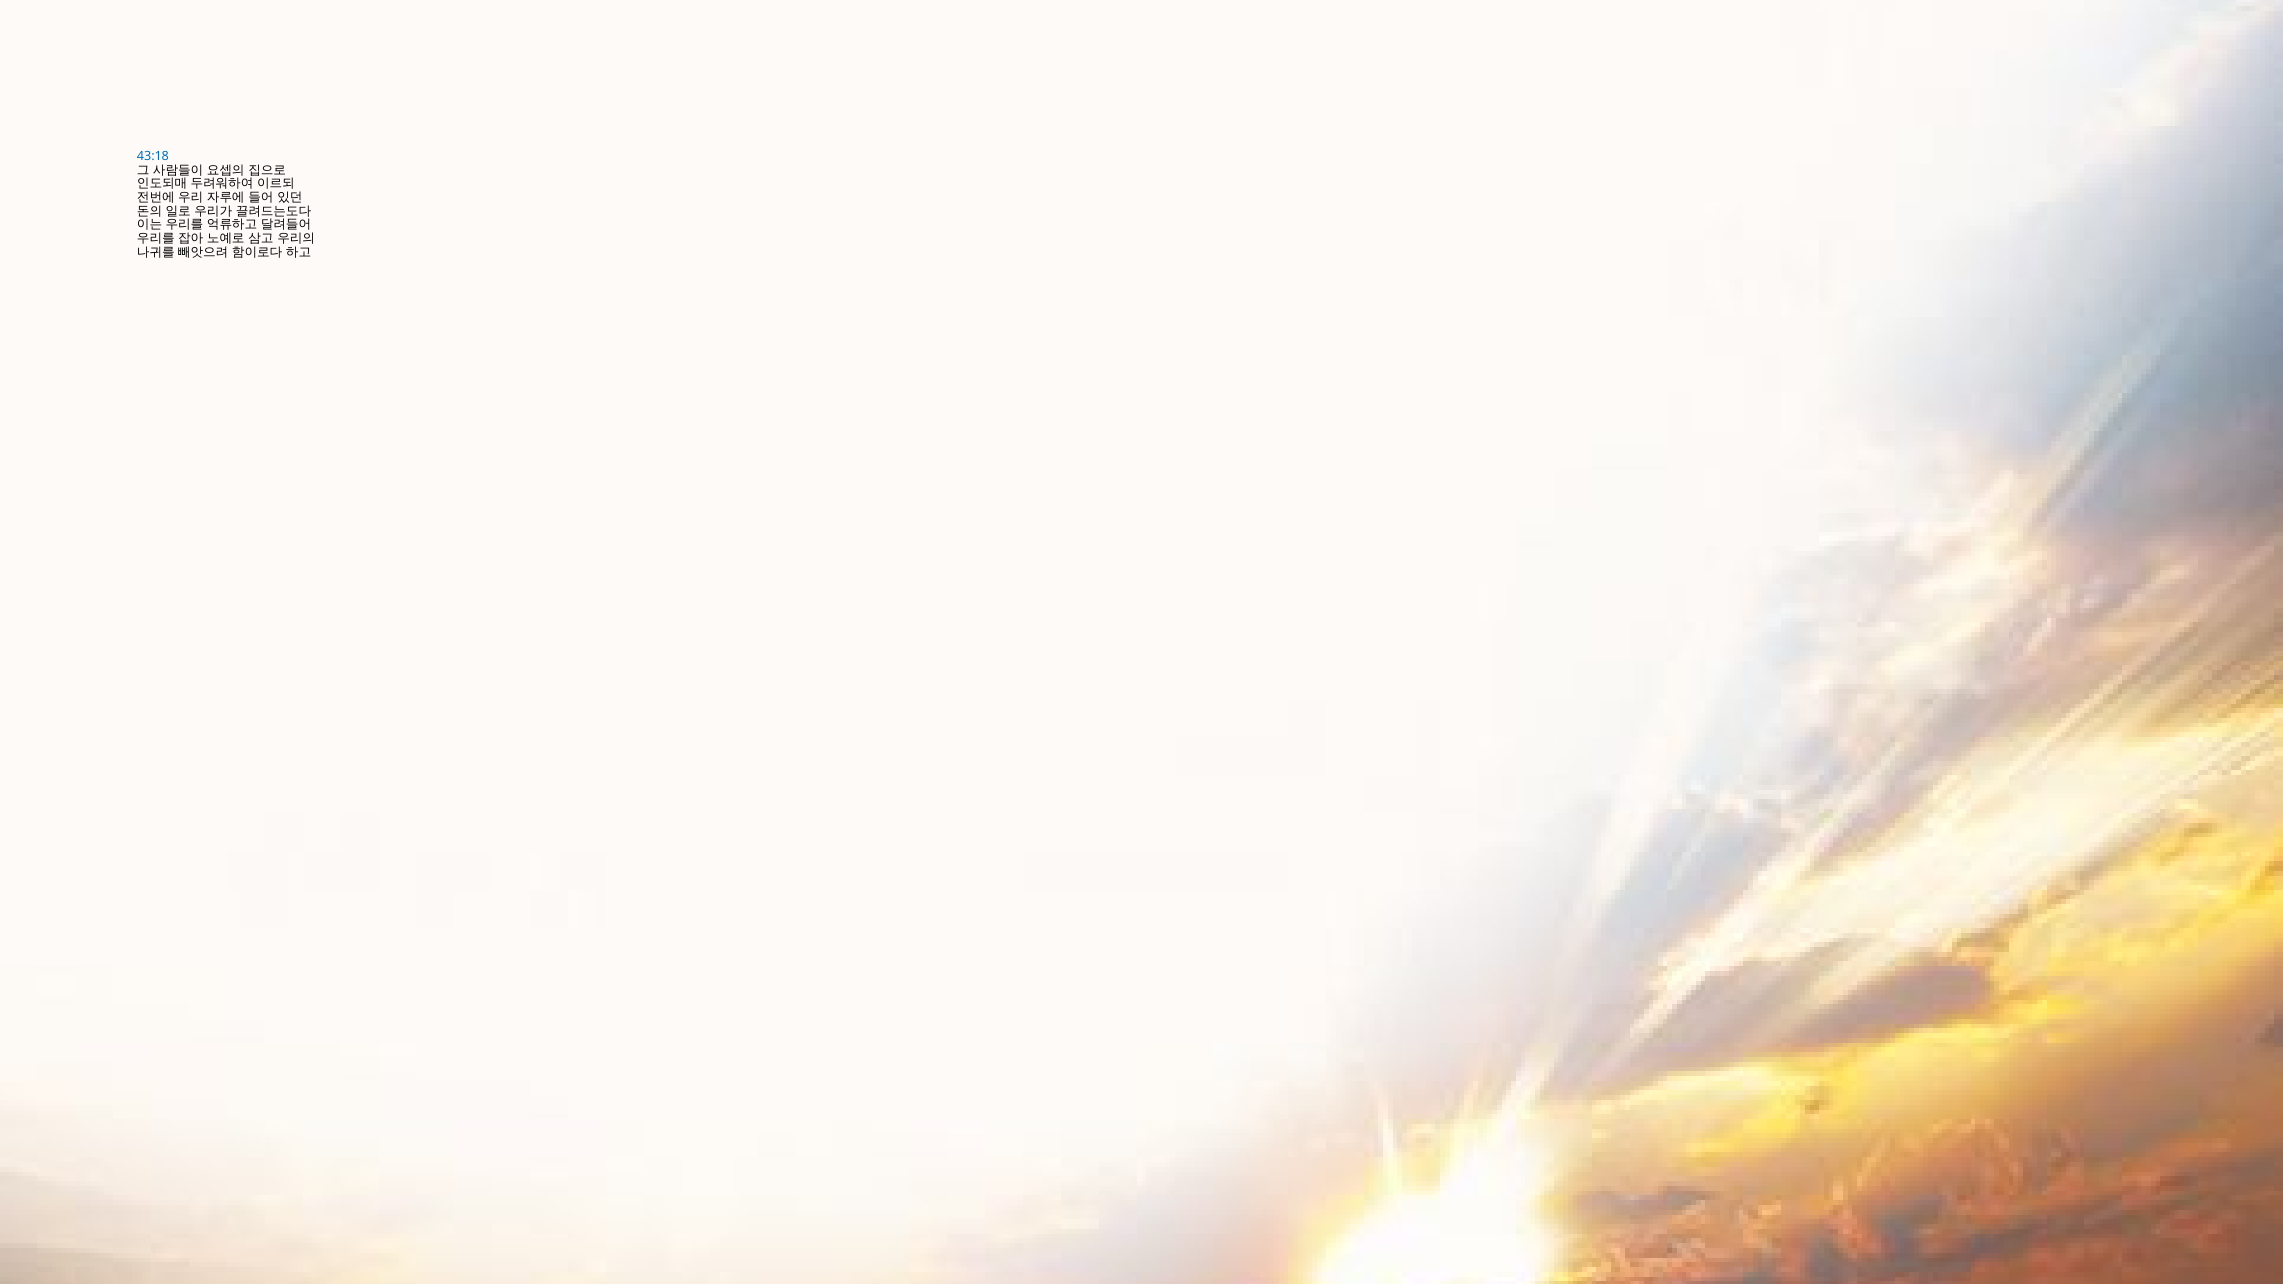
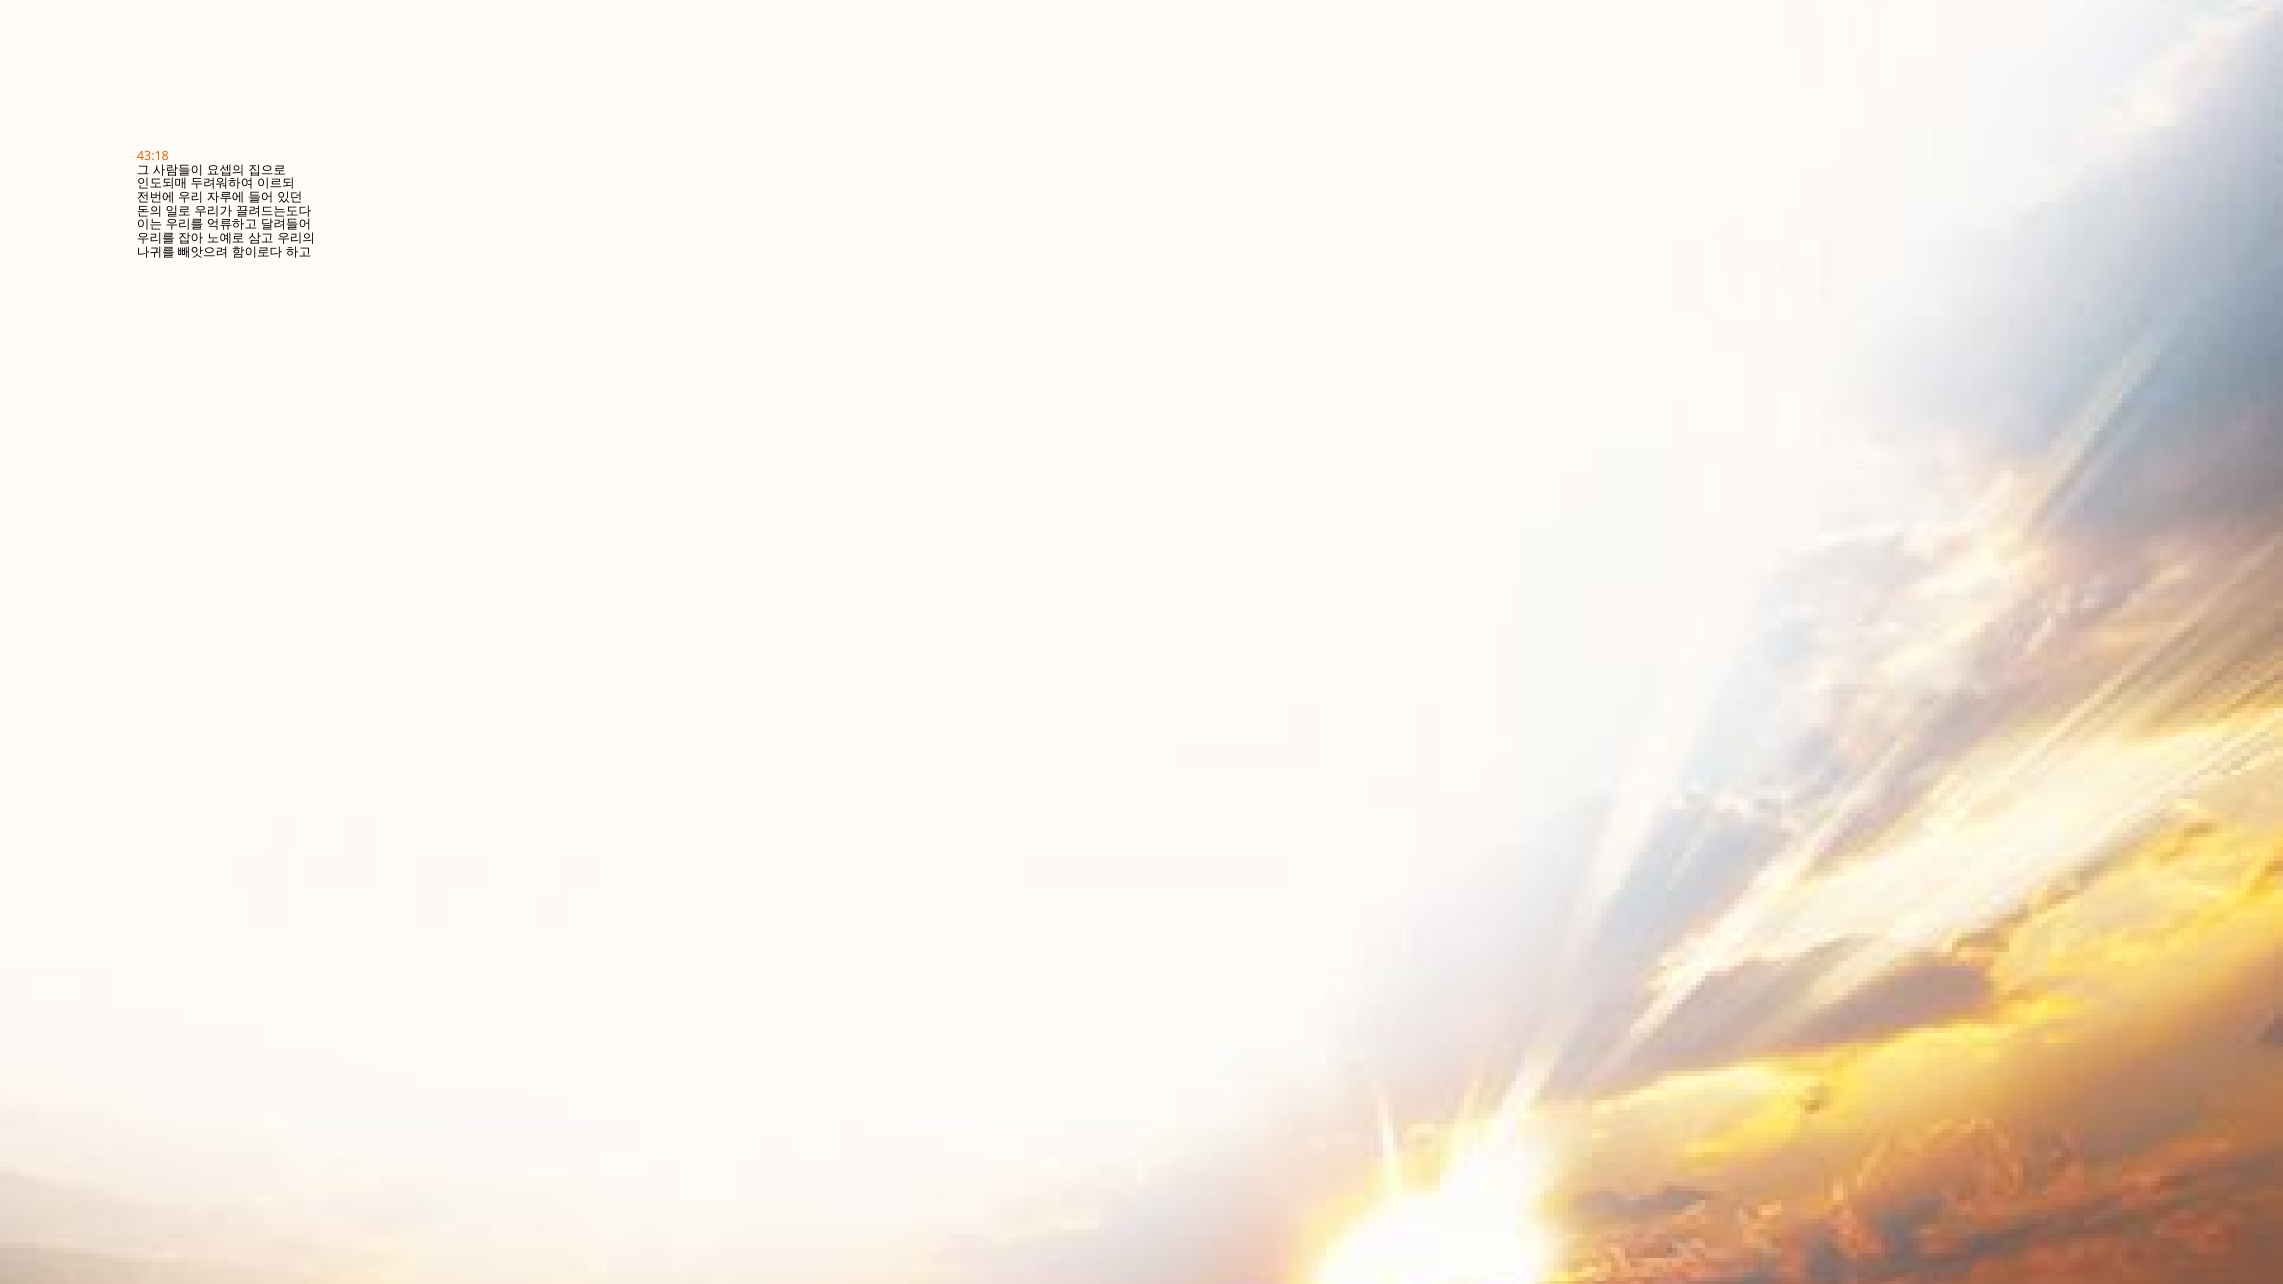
43:18 colour: blue -> orange
